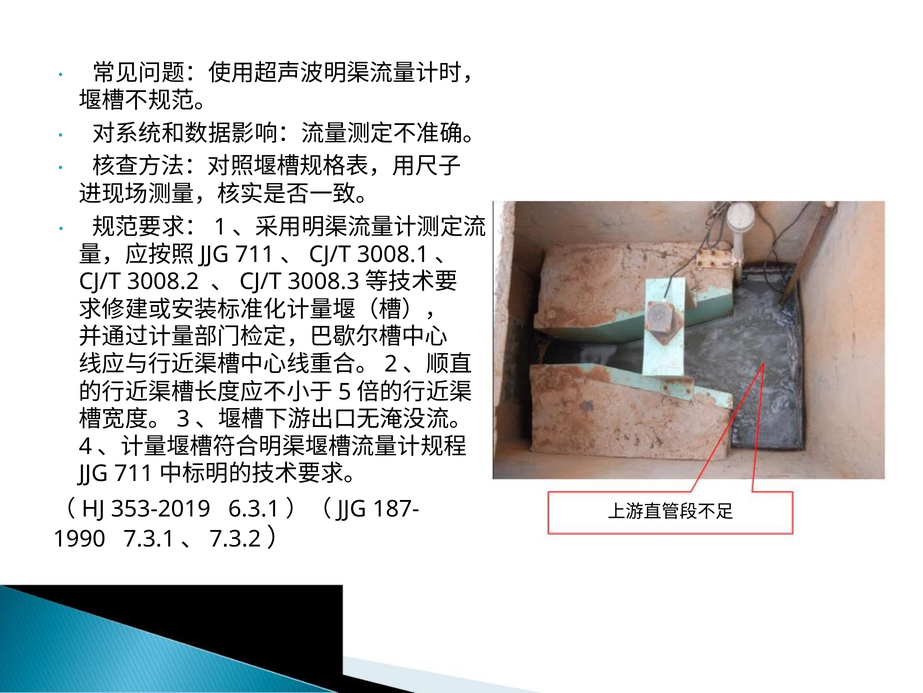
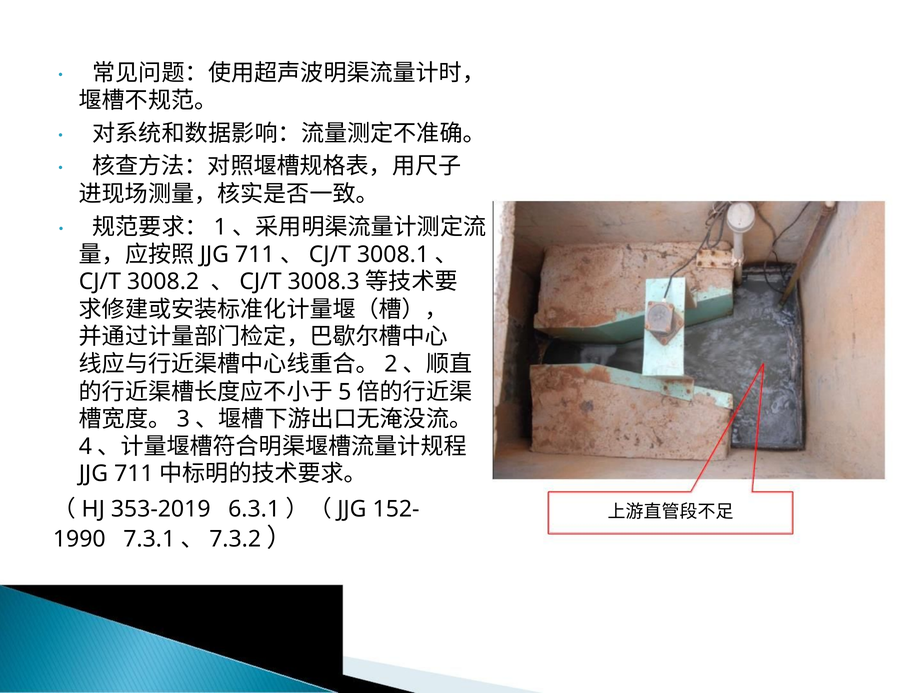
187-: 187- -> 152-
